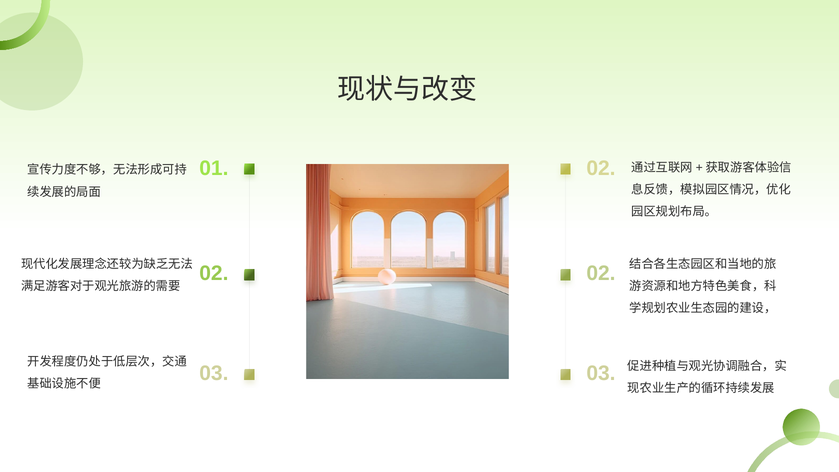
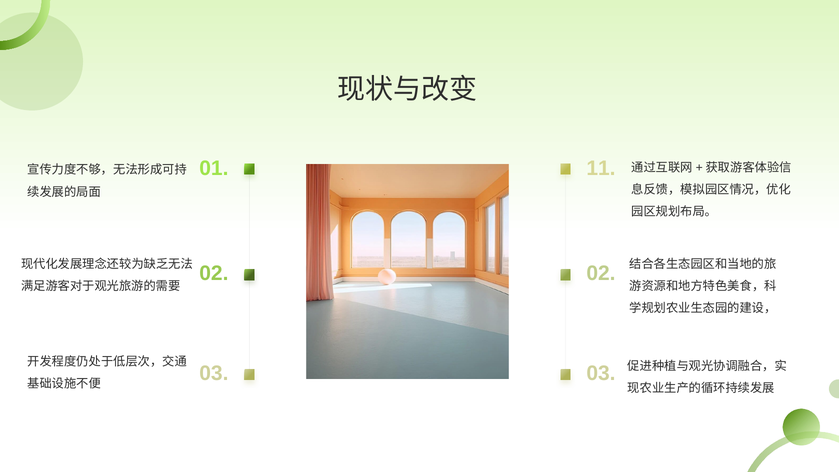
01 02: 02 -> 11
